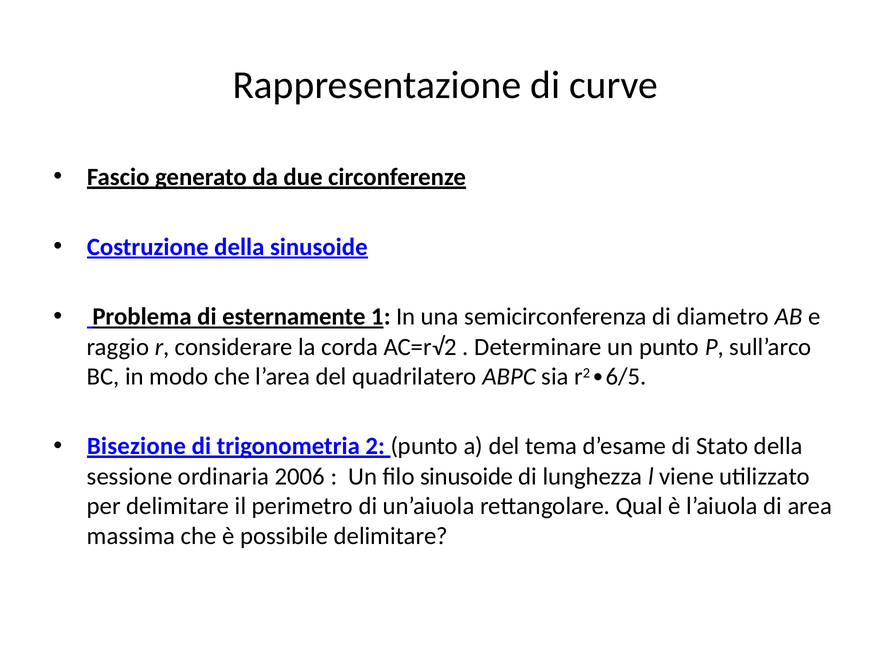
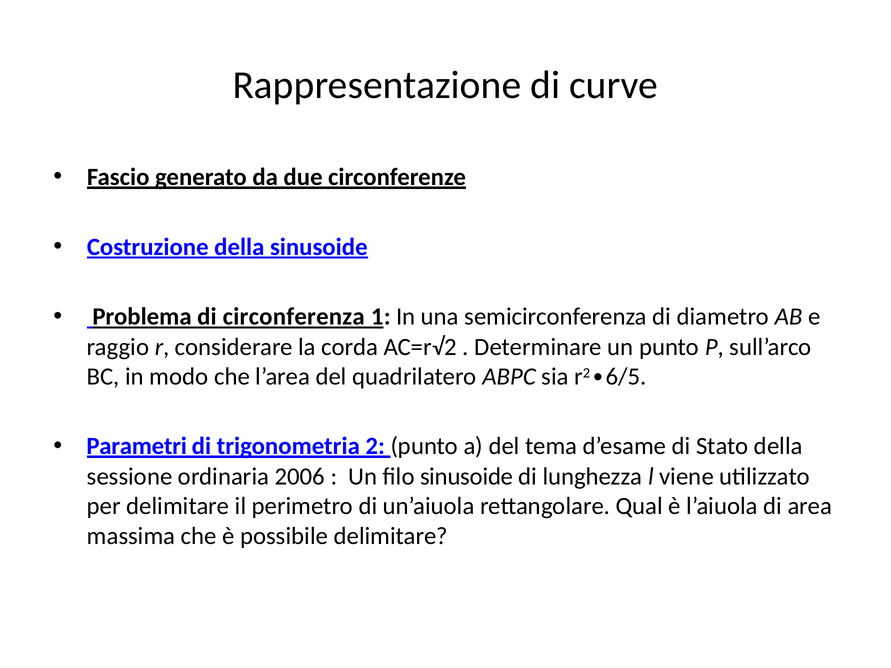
esternamente: esternamente -> circonferenza
Bisezione: Bisezione -> Parametri
